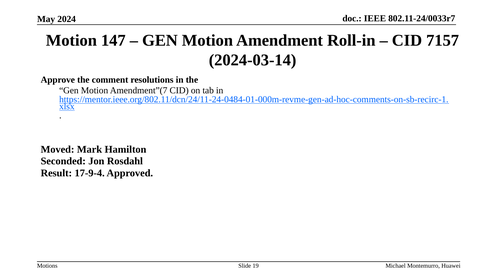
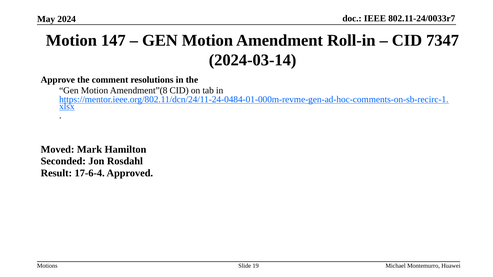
7157: 7157 -> 7347
Amendment”(7: Amendment”(7 -> Amendment”(8
17-9-4: 17-9-4 -> 17-6-4
